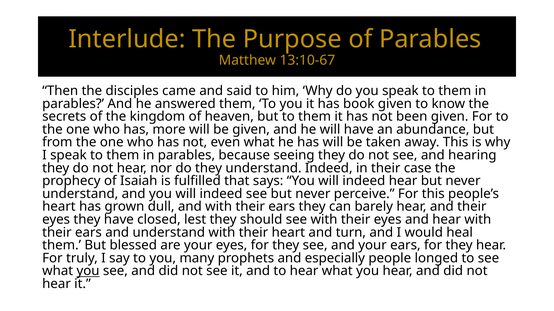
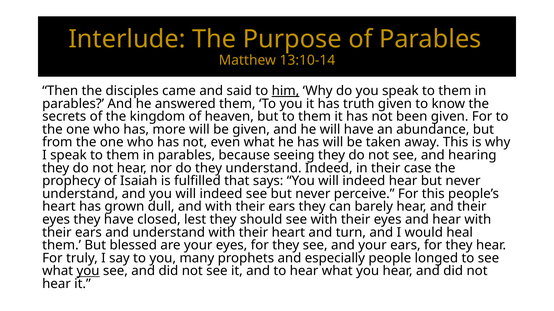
13:10-67: 13:10-67 -> 13:10-14
him underline: none -> present
book: book -> truth
